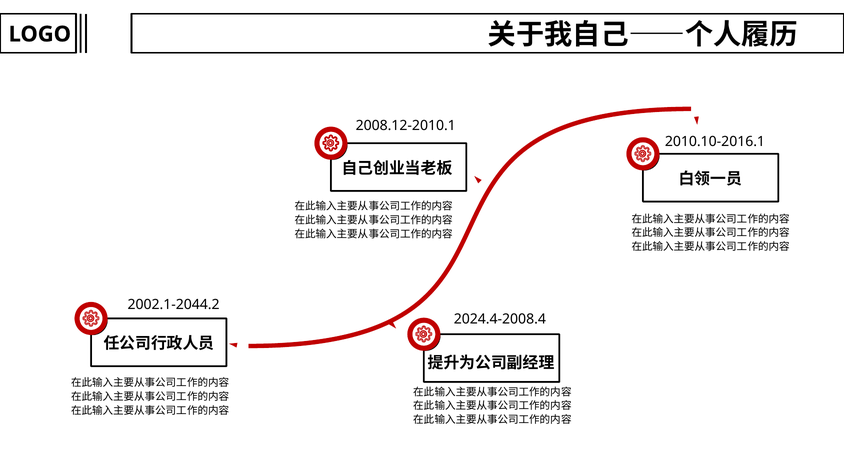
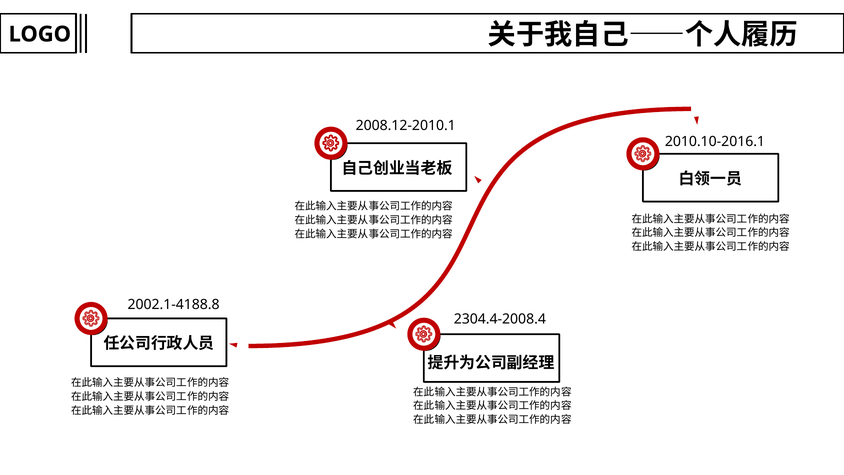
2002.1-2044.2: 2002.1-2044.2 -> 2002.1-4188.8
2024.4-2008.4: 2024.4-2008.4 -> 2304.4-2008.4
